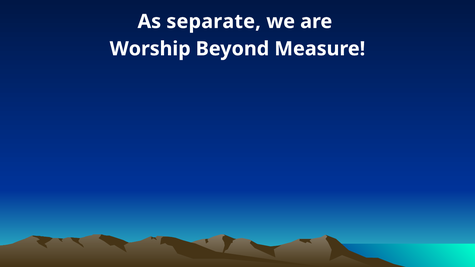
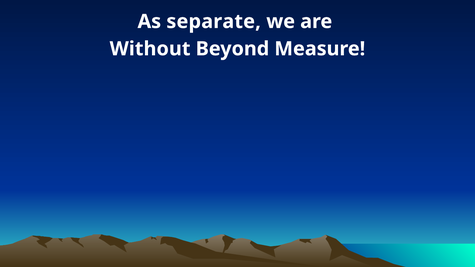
Worship: Worship -> Without
